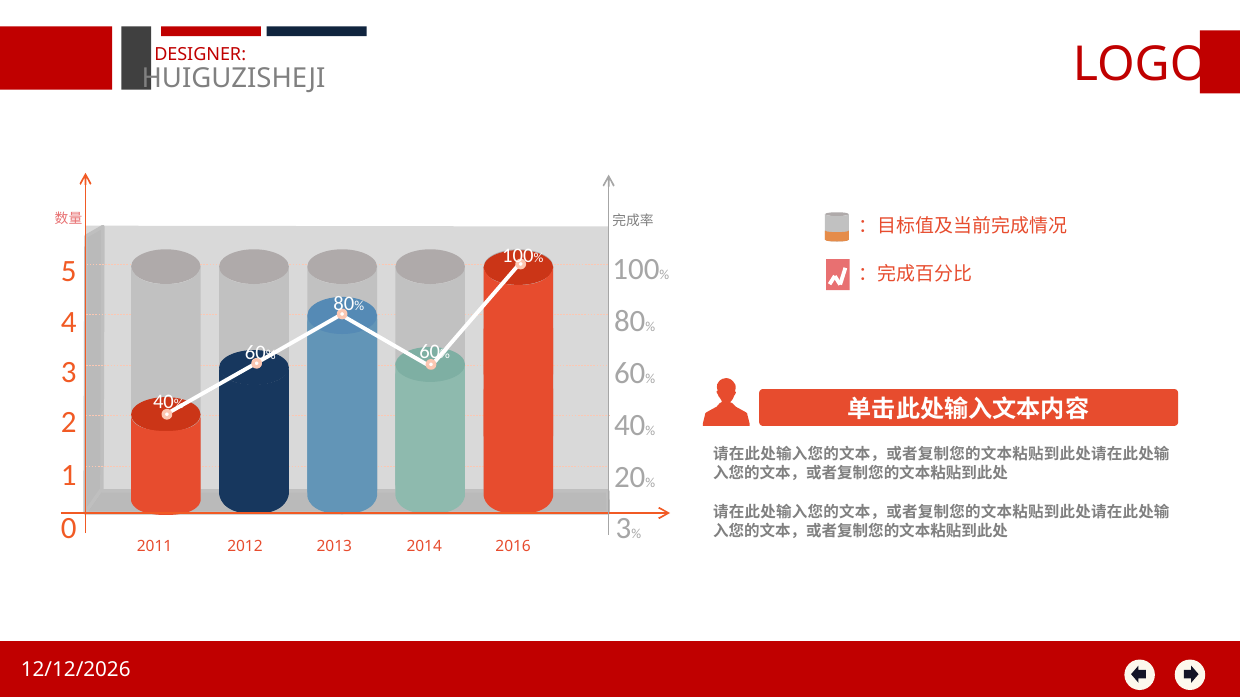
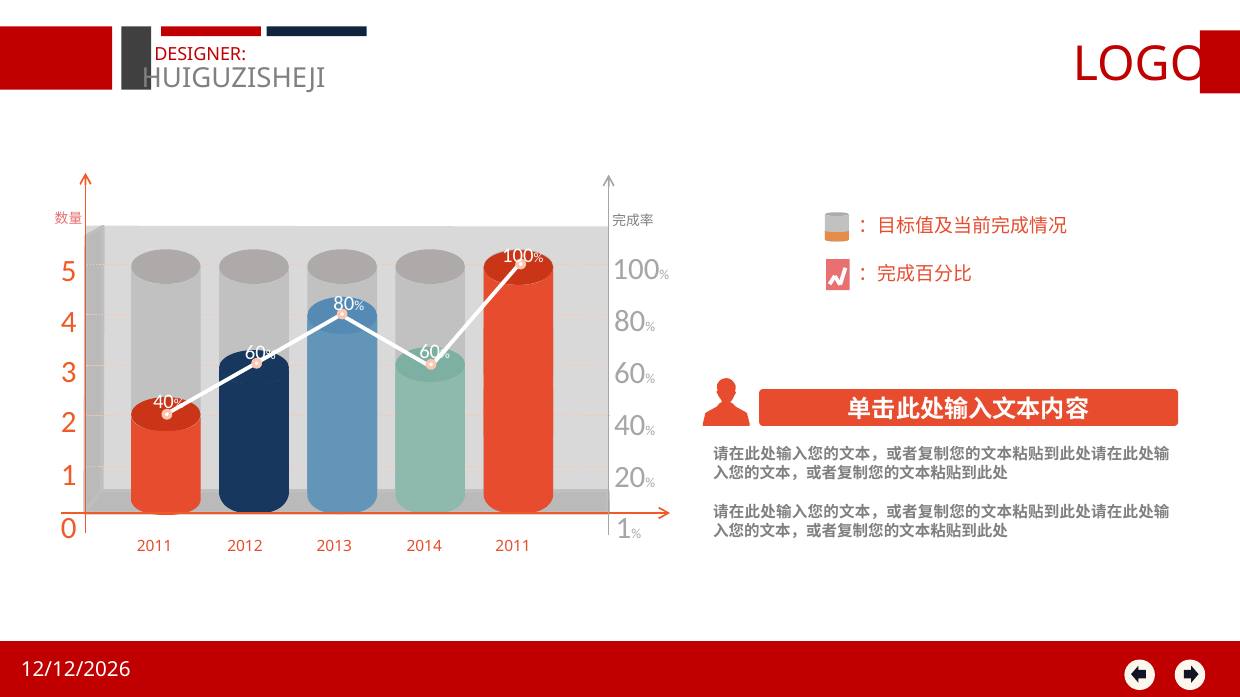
0 3: 3 -> 1
2014 2016: 2016 -> 2011
